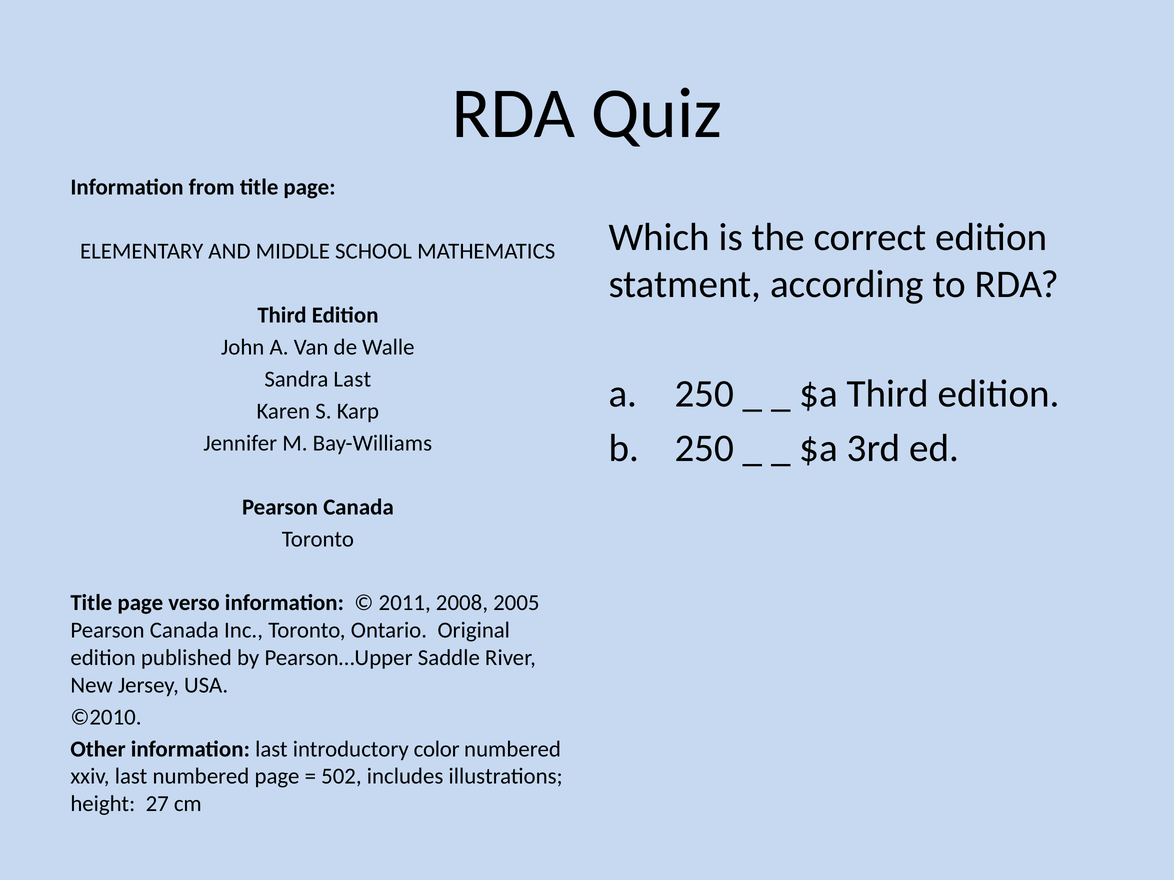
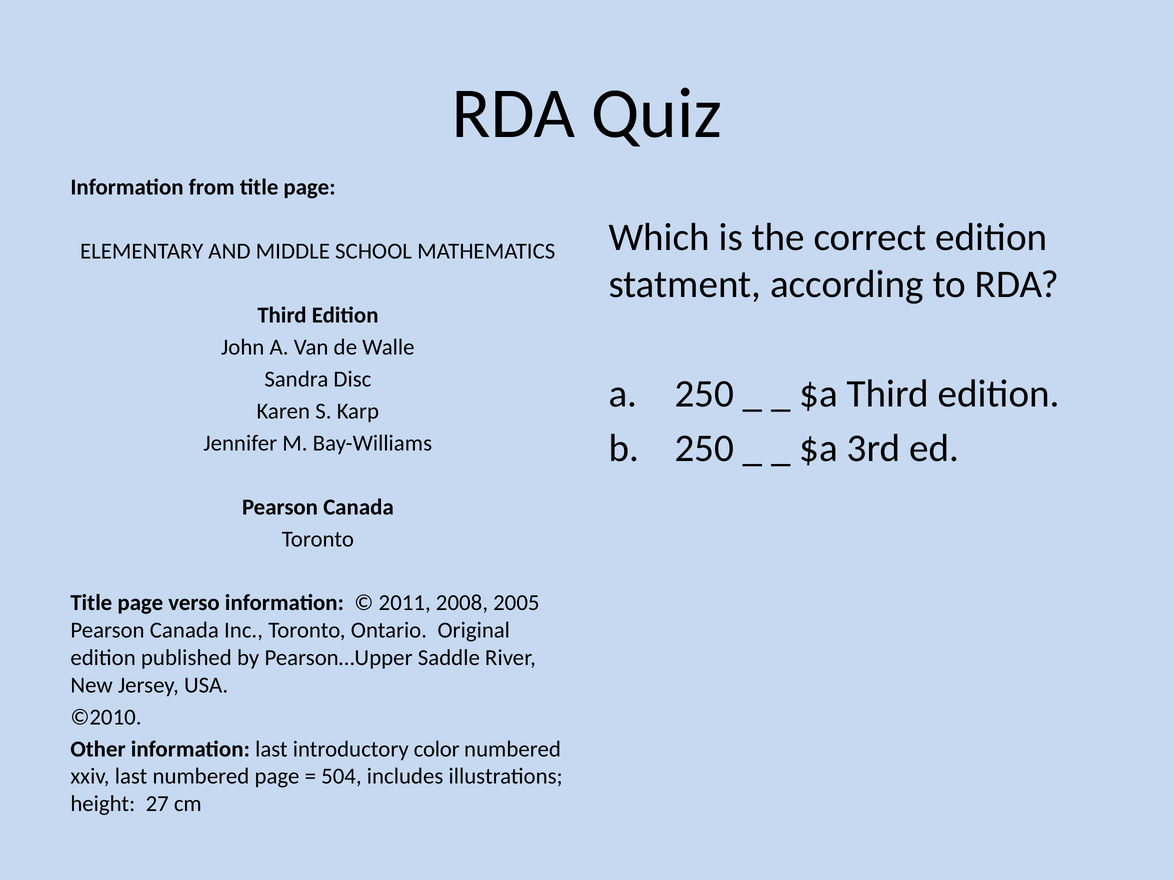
Sandra Last: Last -> Disc
502: 502 -> 504
